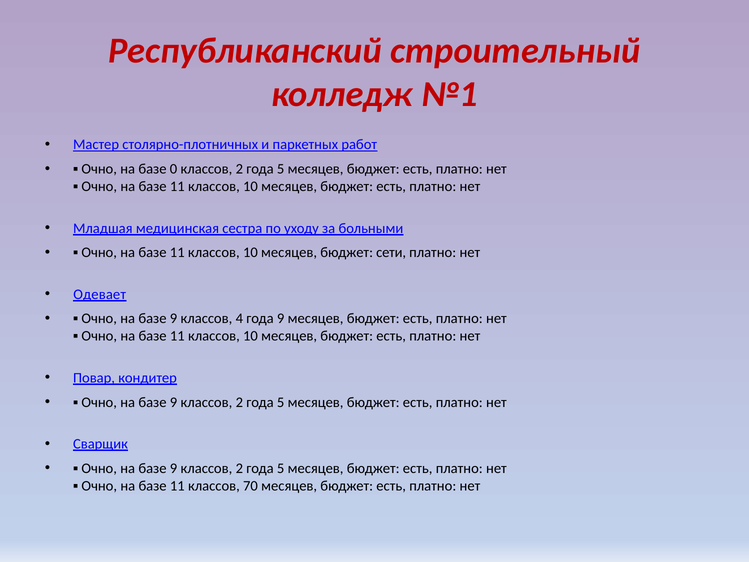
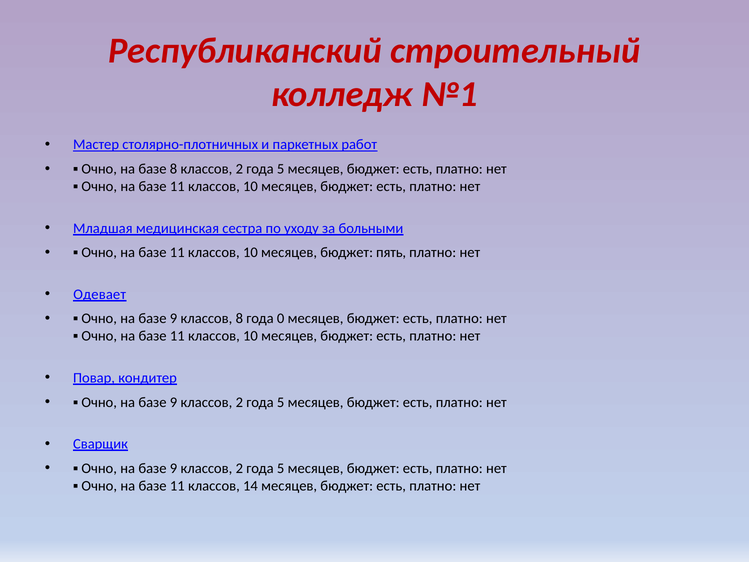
базе 0: 0 -> 8
сети: сети -> пять
классов 4: 4 -> 8
года 9: 9 -> 0
70: 70 -> 14
